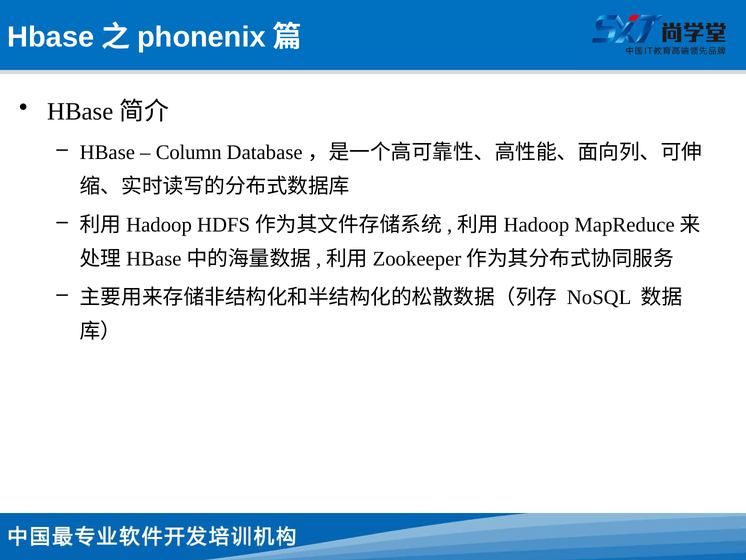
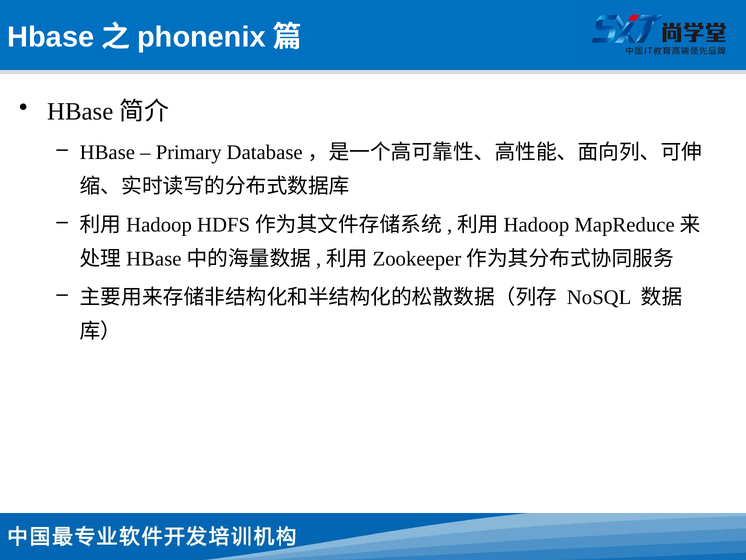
Column: Column -> Primary
